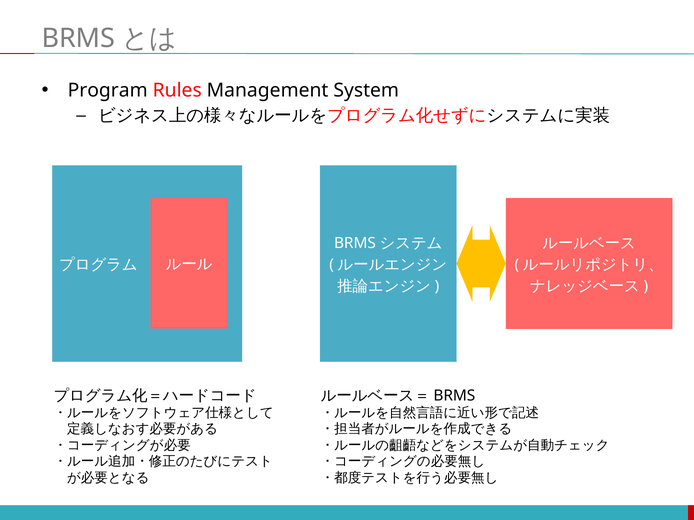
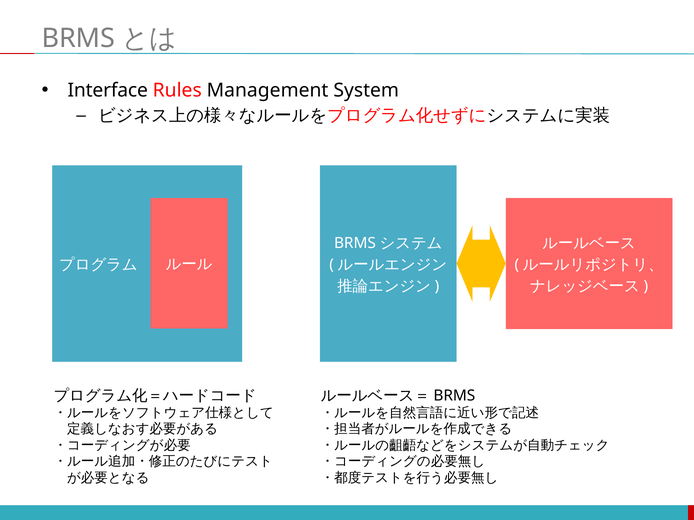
Program: Program -> Interface
